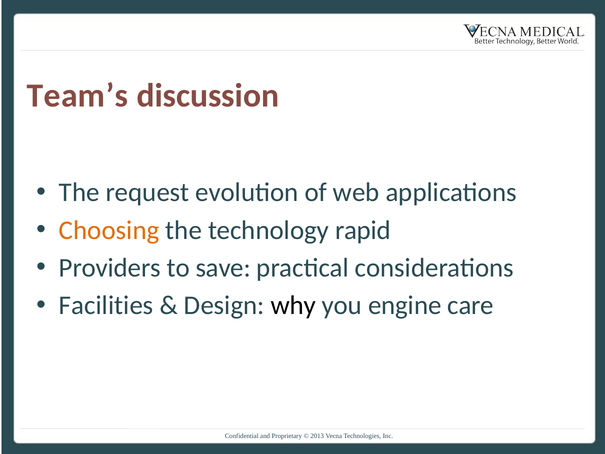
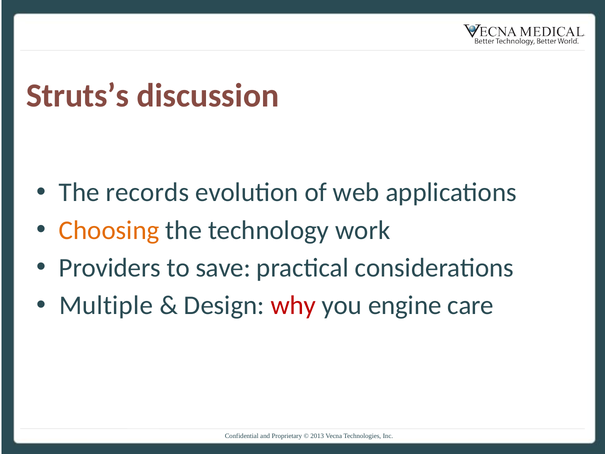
Team’s: Team’s -> Struts’s
request: request -> records
rapid: rapid -> work
Facilities: Facilities -> Multiple
why colour: black -> red
